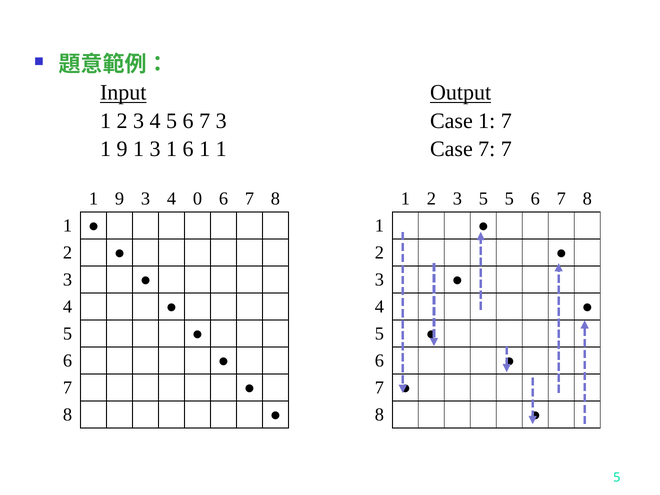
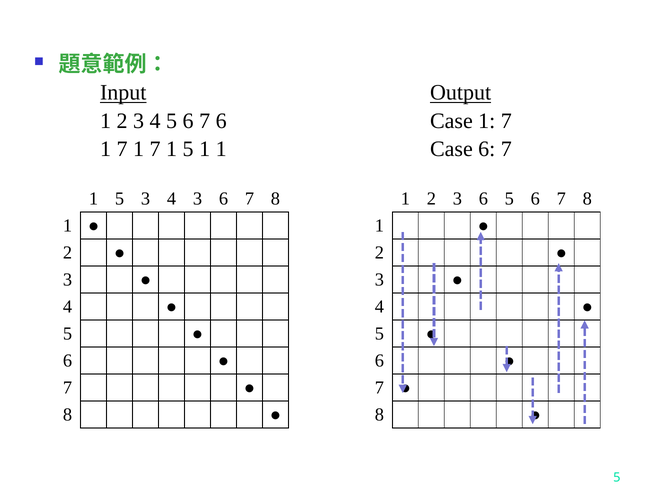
7 3: 3 -> 6
9 at (122, 149): 9 -> 7
3 at (155, 149): 3 -> 7
6 at (188, 149): 6 -> 5
Case 7: 7 -> 6
9 at (120, 199): 9 -> 5
4 0: 0 -> 3
2 3 5: 5 -> 6
